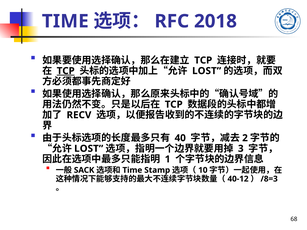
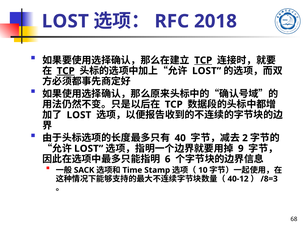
TIME at (65, 21): TIME -> LOST
TCP at (203, 60) underline: none -> present
RECV at (79, 115): RECV -> LOST
3: 3 -> 9
1: 1 -> 6
